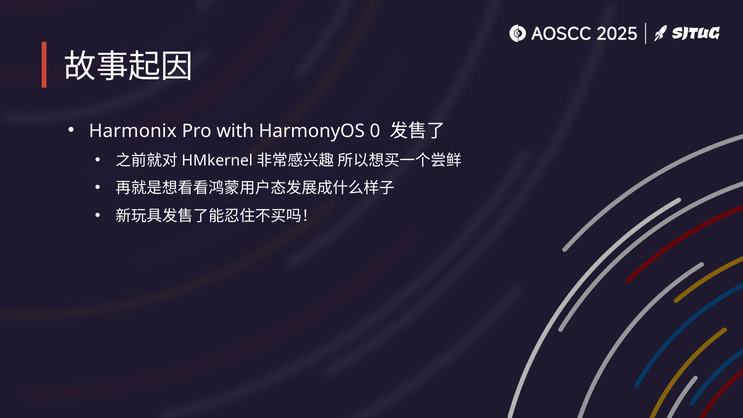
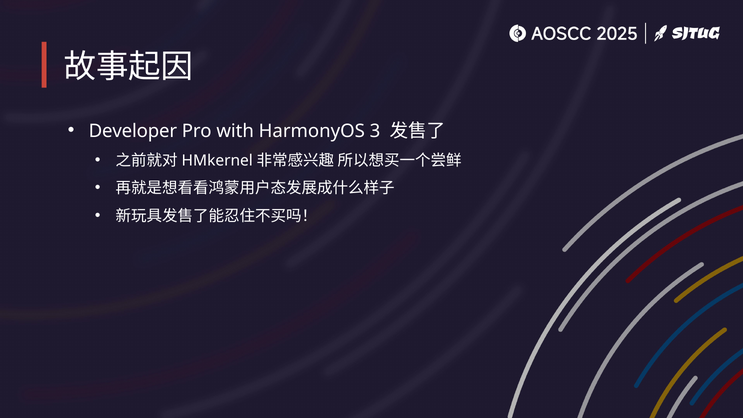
Harmonix: Harmonix -> Developer
0: 0 -> 3
